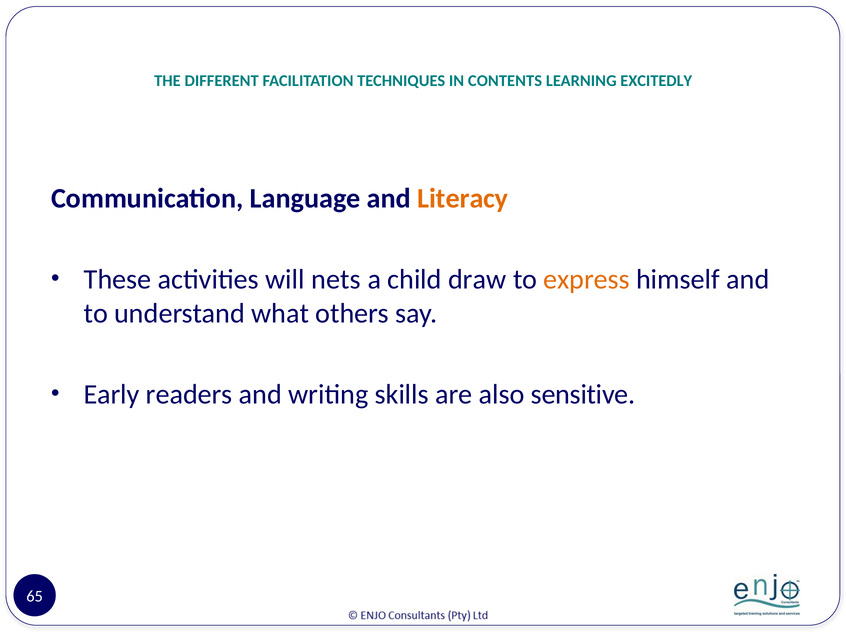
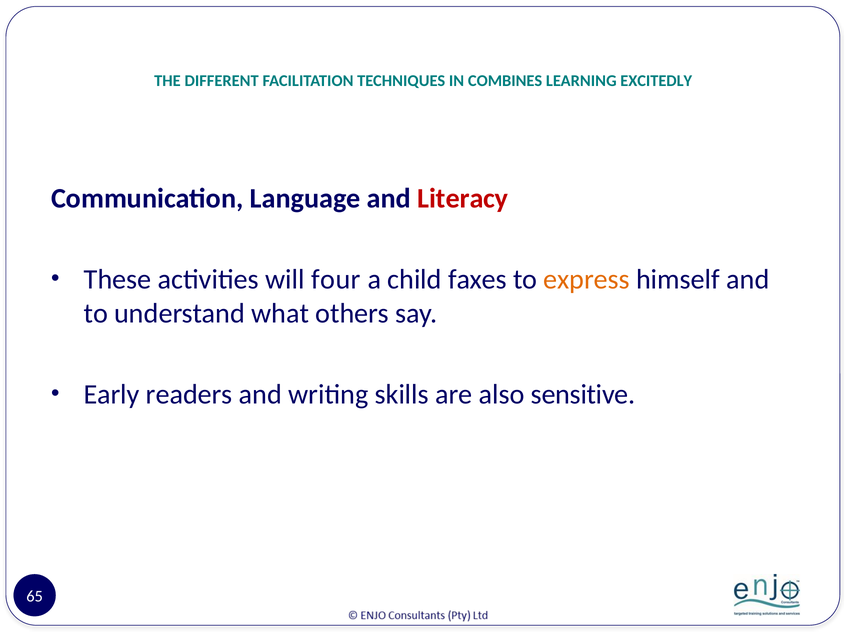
CONTENTS: CONTENTS -> COMBINES
Literacy colour: orange -> red
nets: nets -> four
draw: draw -> faxes
